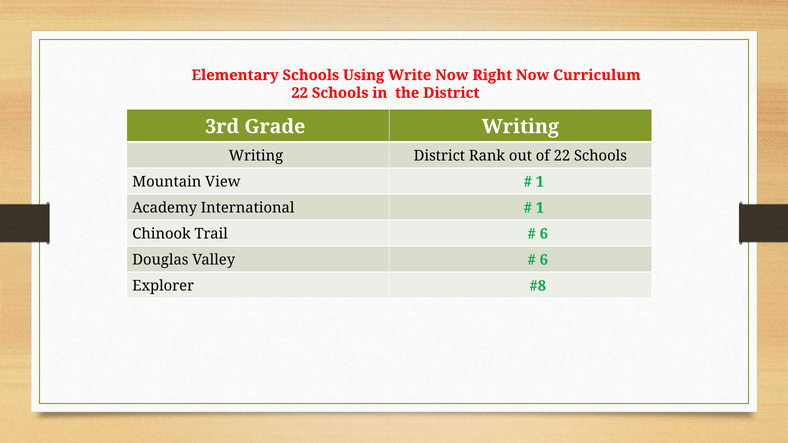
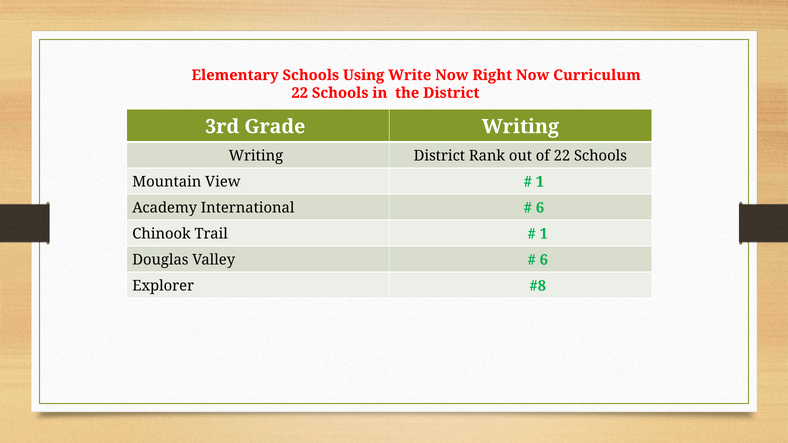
1 at (540, 208): 1 -> 6
6 at (544, 234): 6 -> 1
